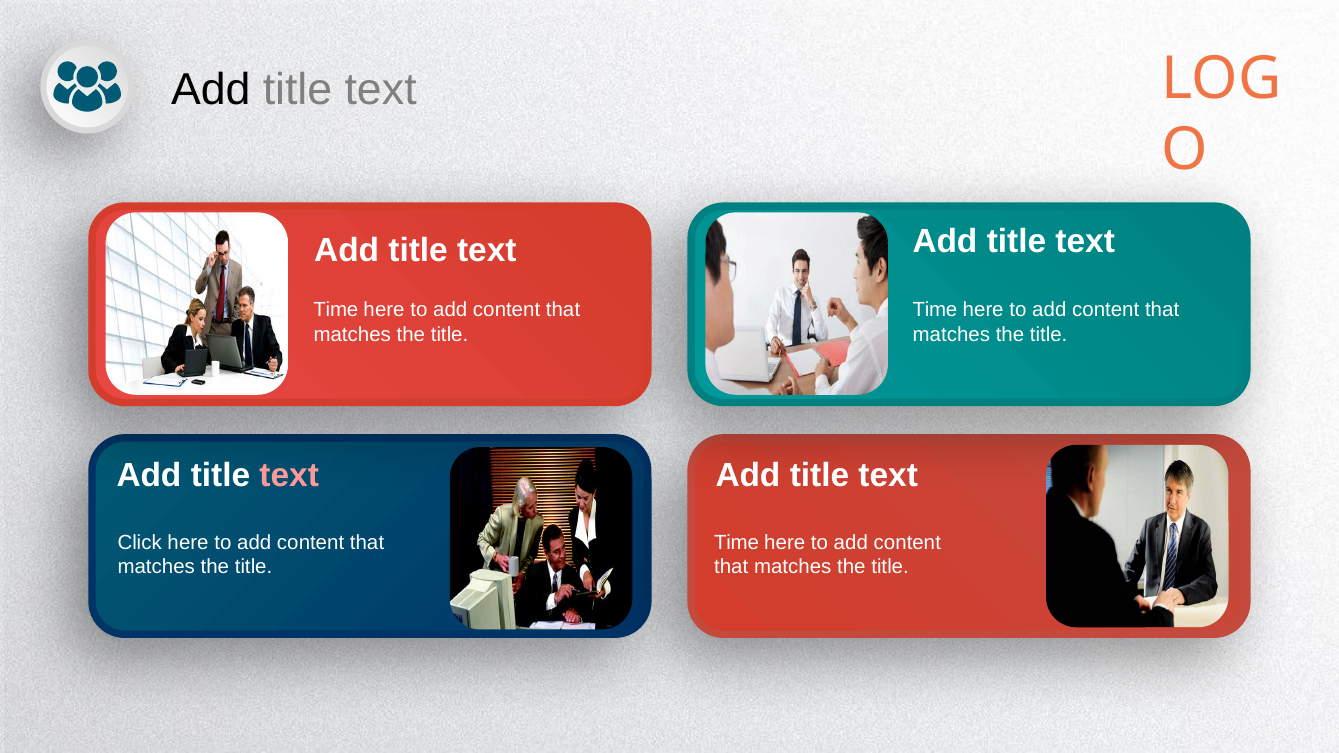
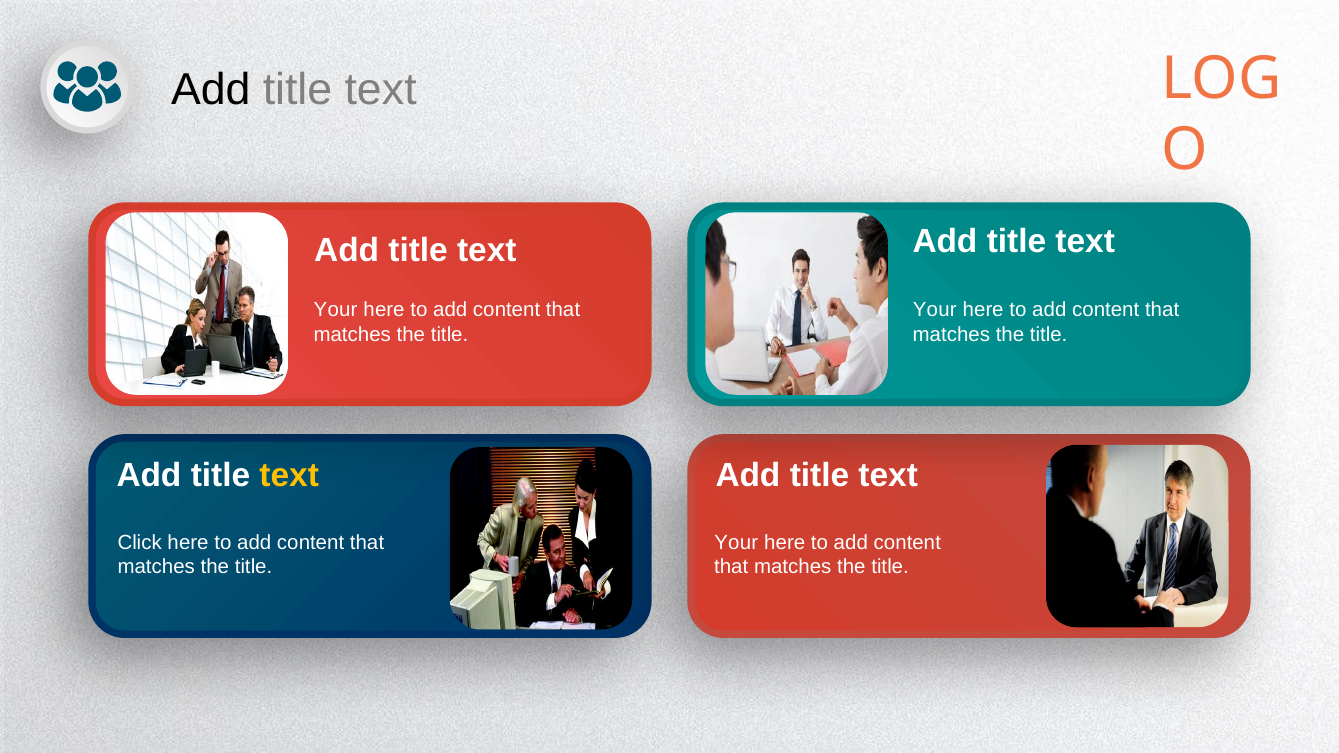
Time at (336, 310): Time -> Your
Time at (935, 310): Time -> Your
text at (289, 476) colour: pink -> yellow
Time at (736, 543): Time -> Your
